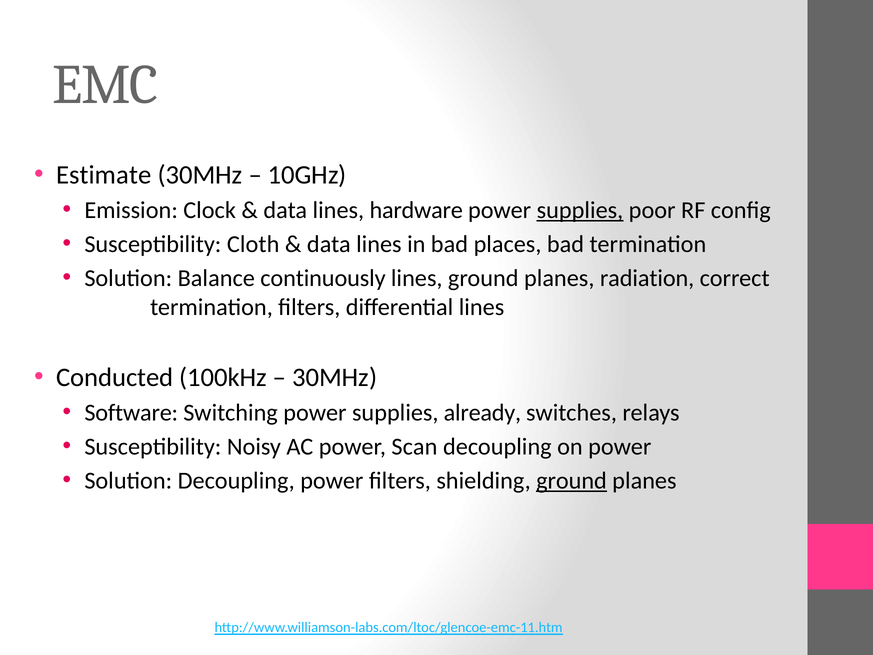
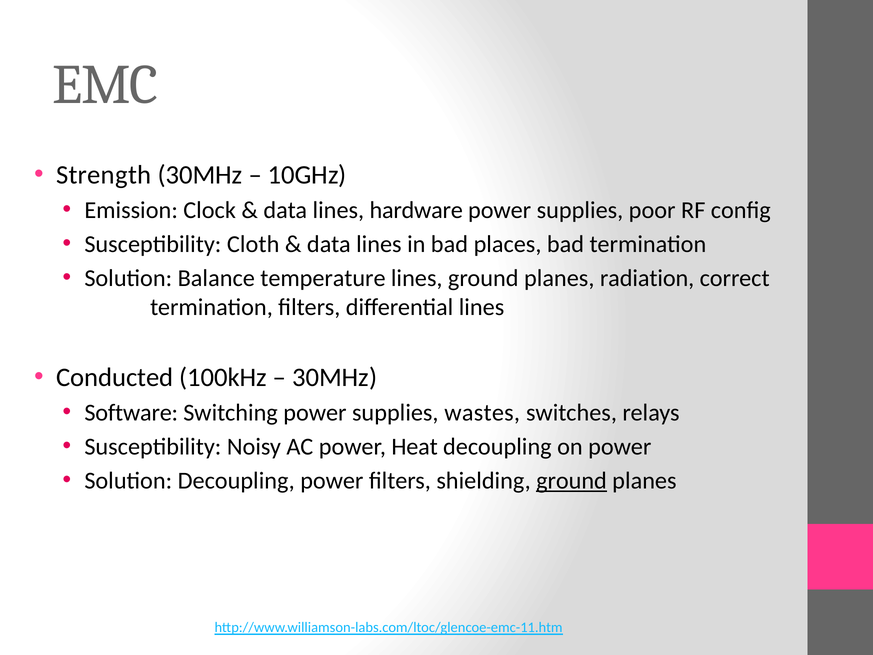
Estimate: Estimate -> Strength
supplies at (580, 210) underline: present -> none
continuously: continuously -> temperature
already: already -> wastes
Scan: Scan -> Heat
